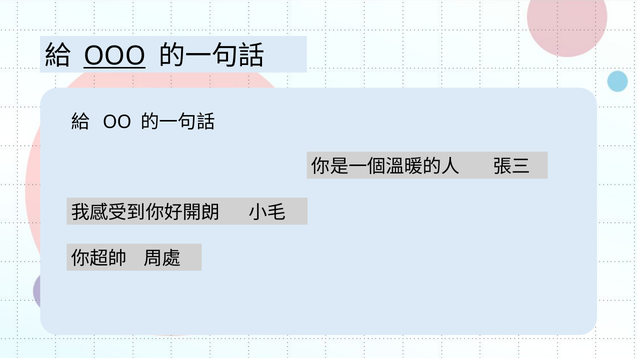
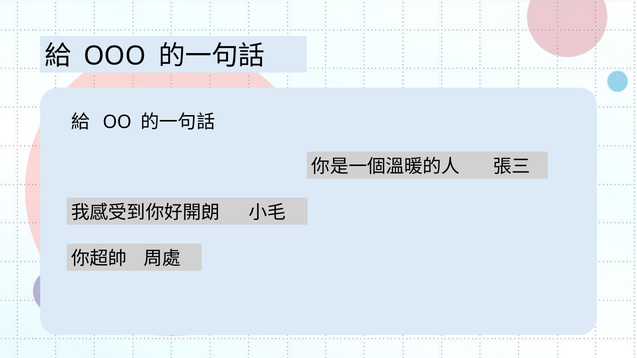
OOO underline: present -> none
